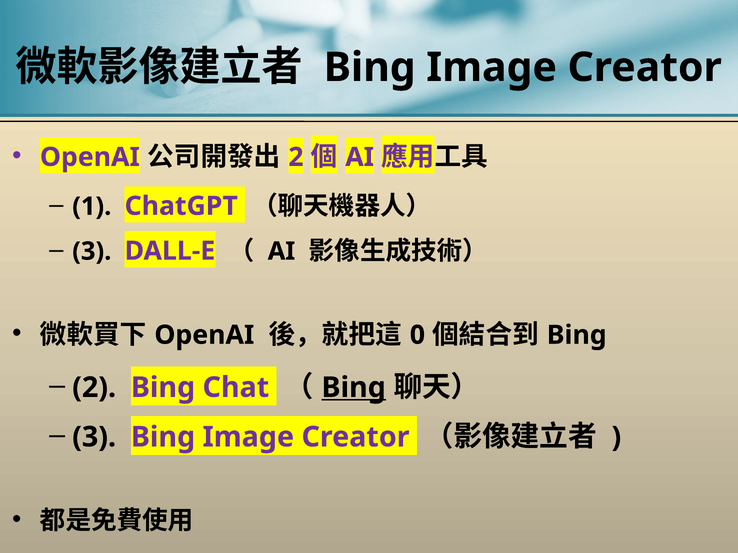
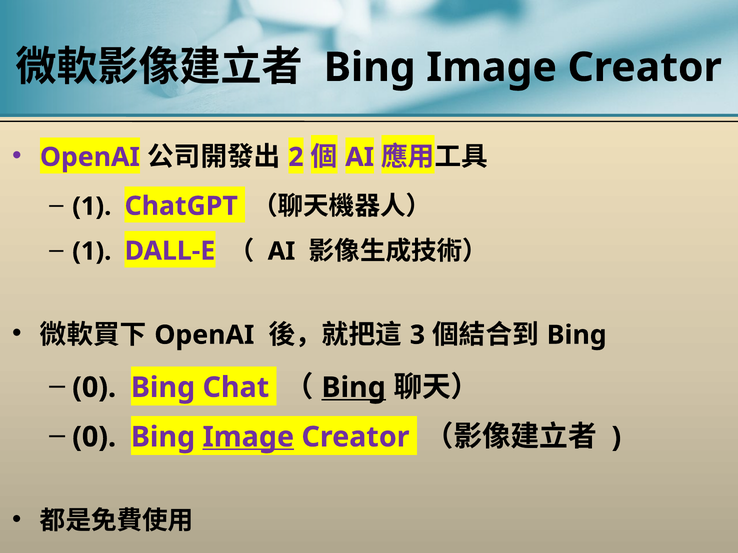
3 at (92, 251): 3 -> 1
0: 0 -> 3
2 at (94, 388): 2 -> 0
3 at (94, 437): 3 -> 0
Image at (248, 437) underline: none -> present
